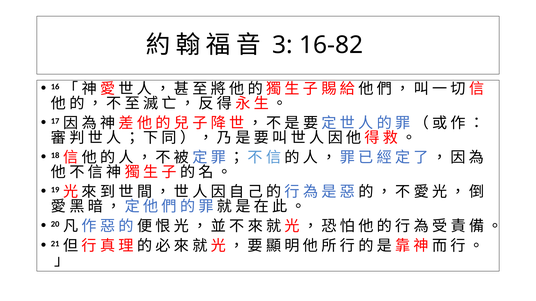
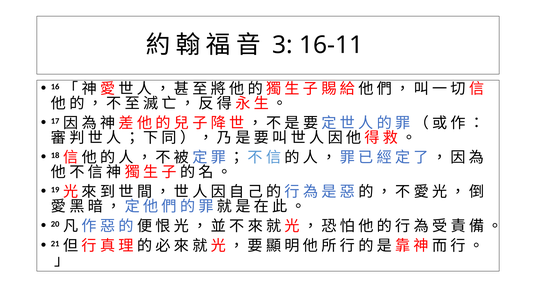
16-82: 16-82 -> 16-11
